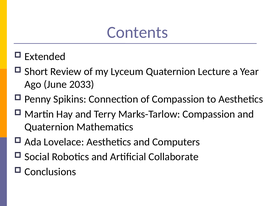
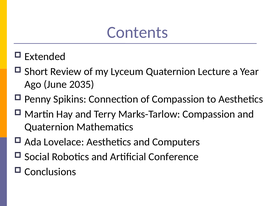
2033: 2033 -> 2035
Collaborate: Collaborate -> Conference
